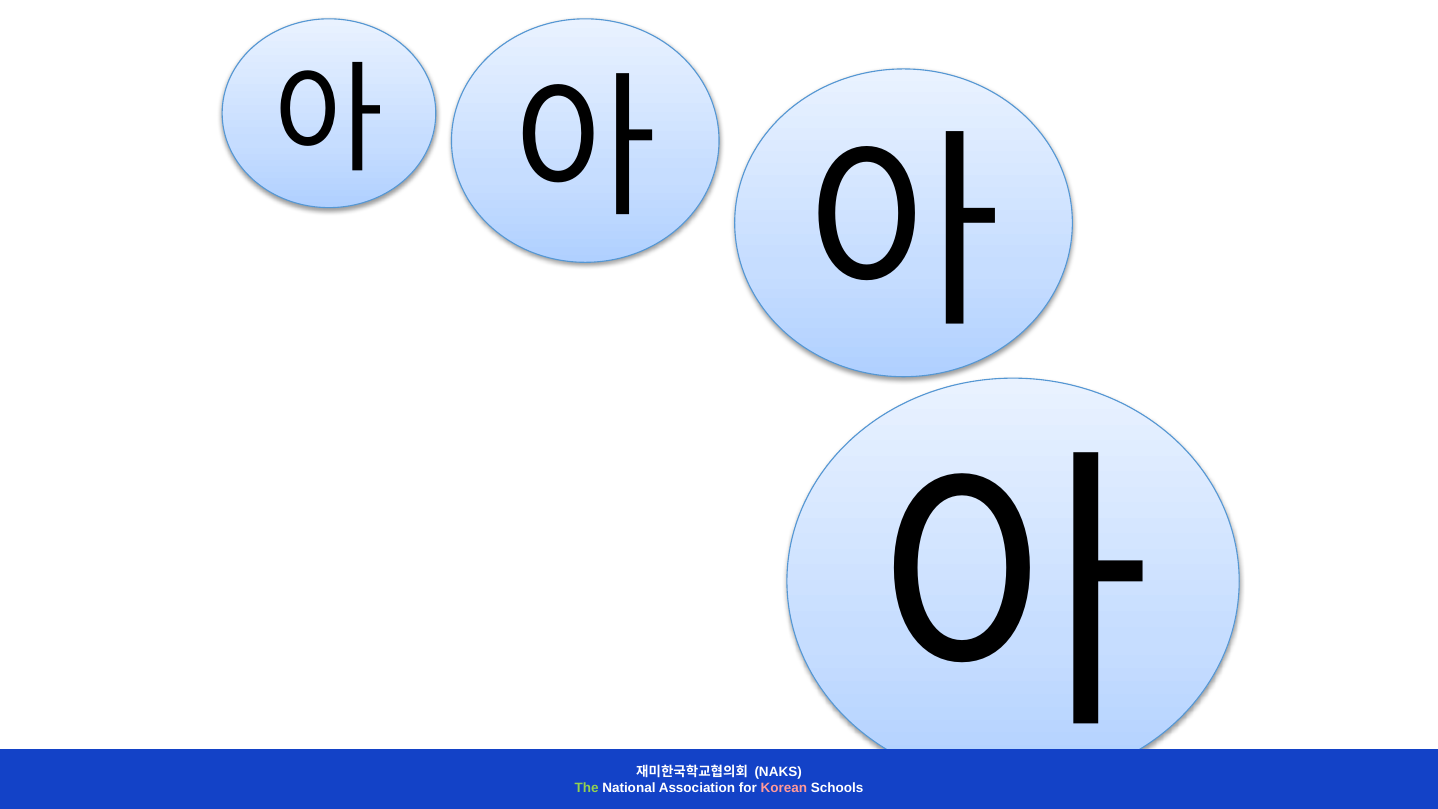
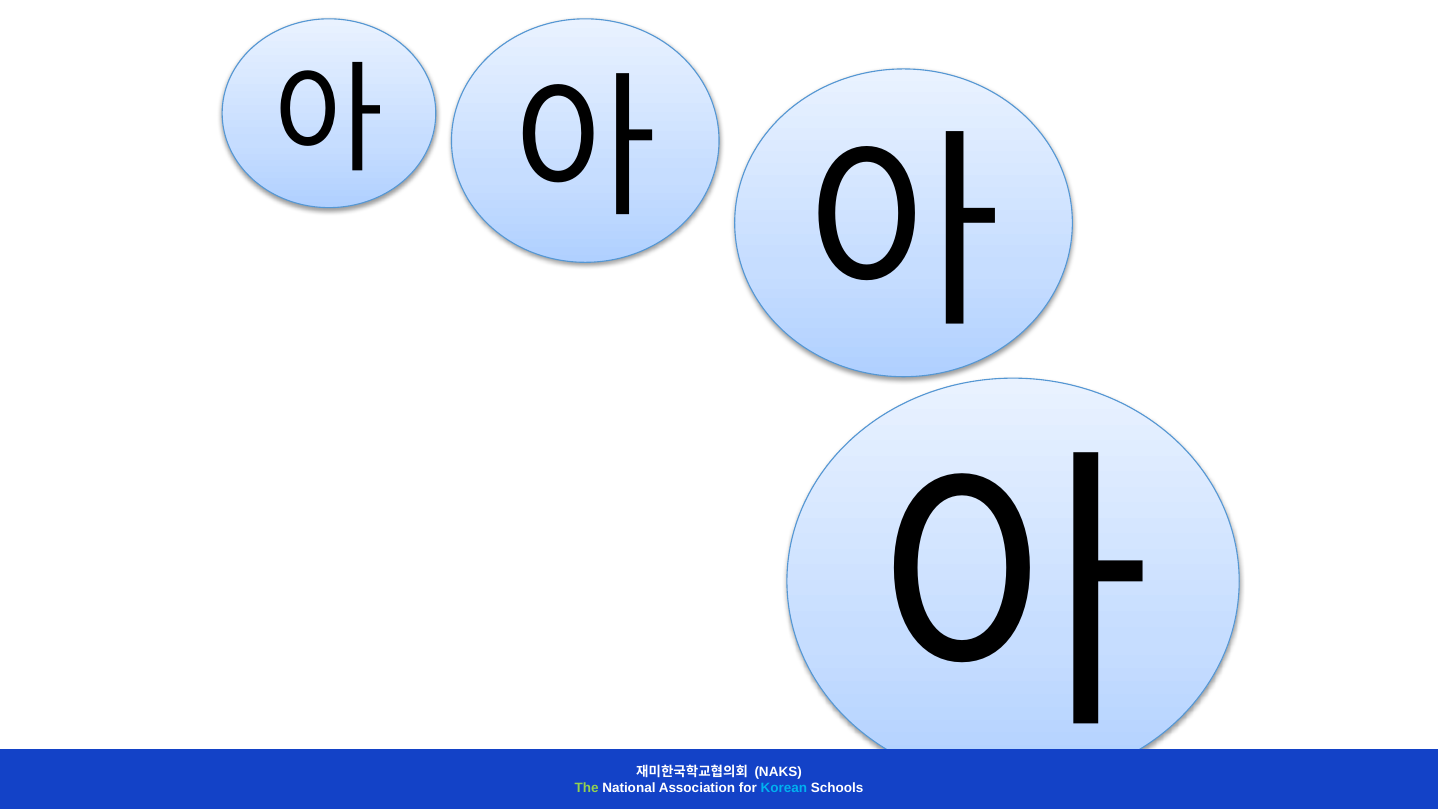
Korean colour: pink -> light blue
